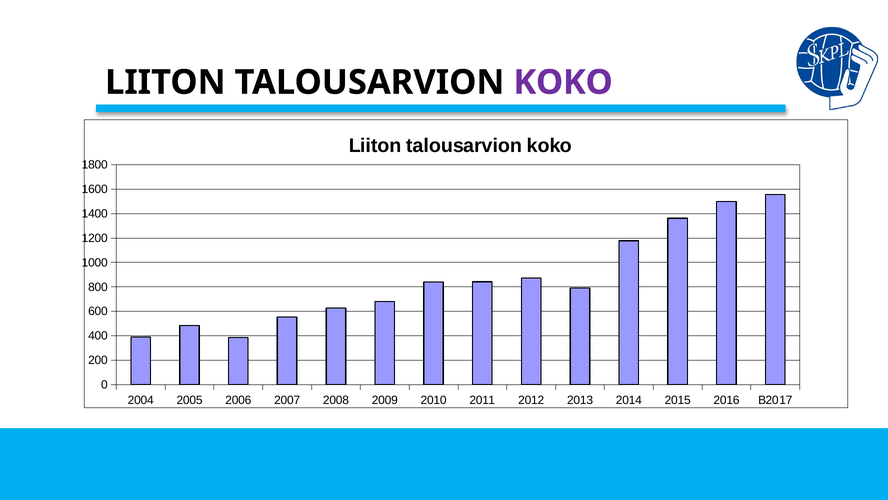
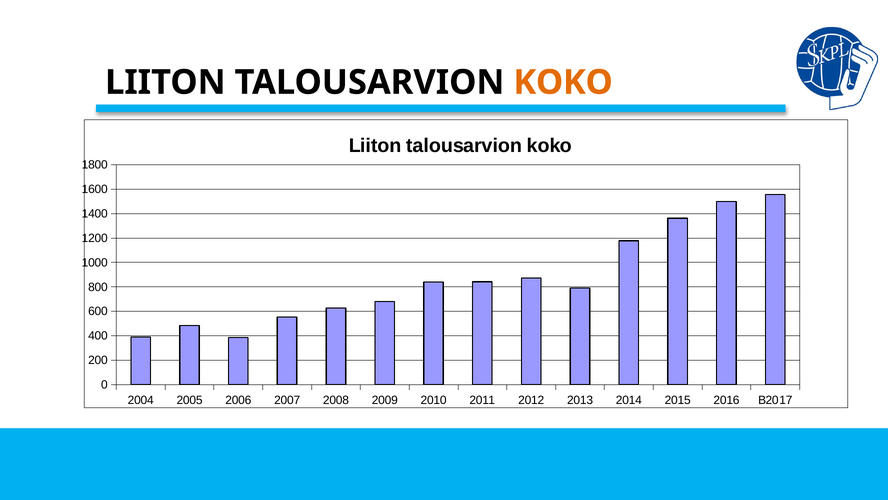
KOKO at (563, 82) colour: purple -> orange
